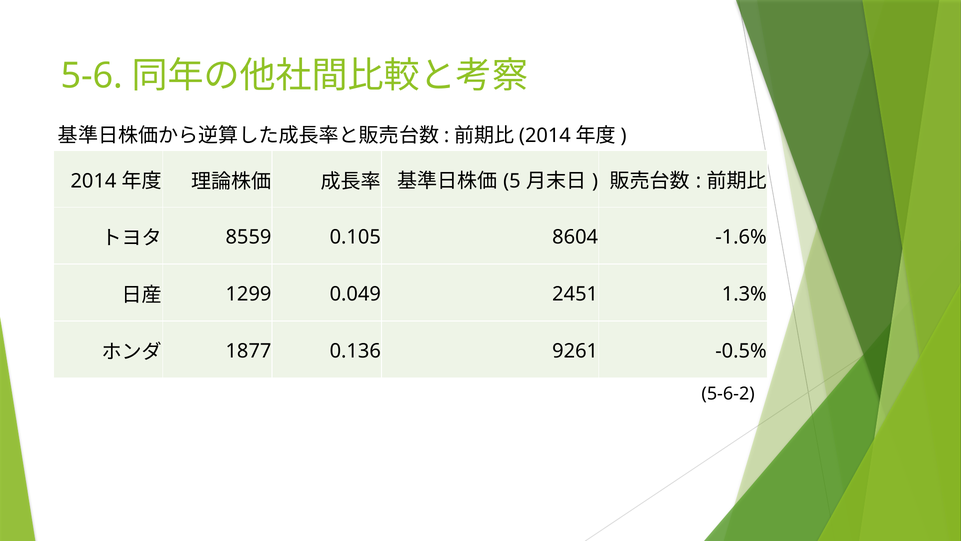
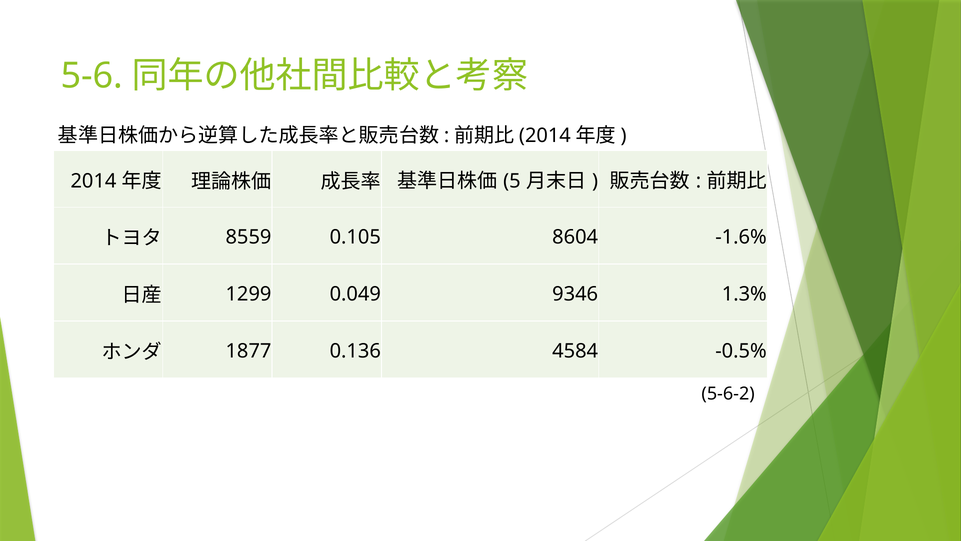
2451: 2451 -> 9346
9261: 9261 -> 4584
